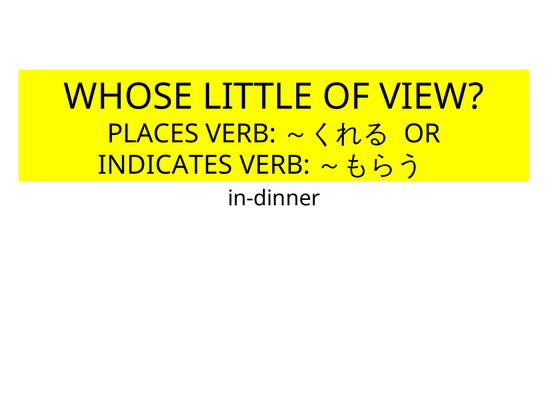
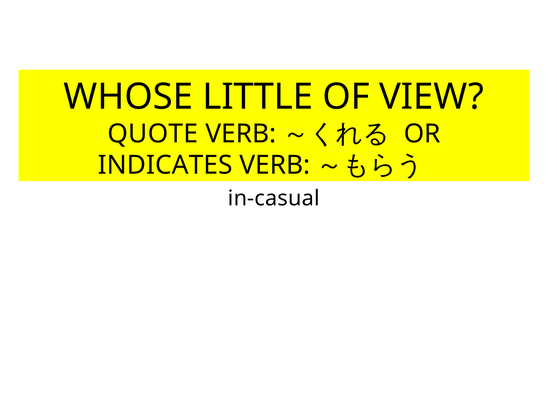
PLACES: PLACES -> QUOTE
in-dinner: in-dinner -> in-casual
